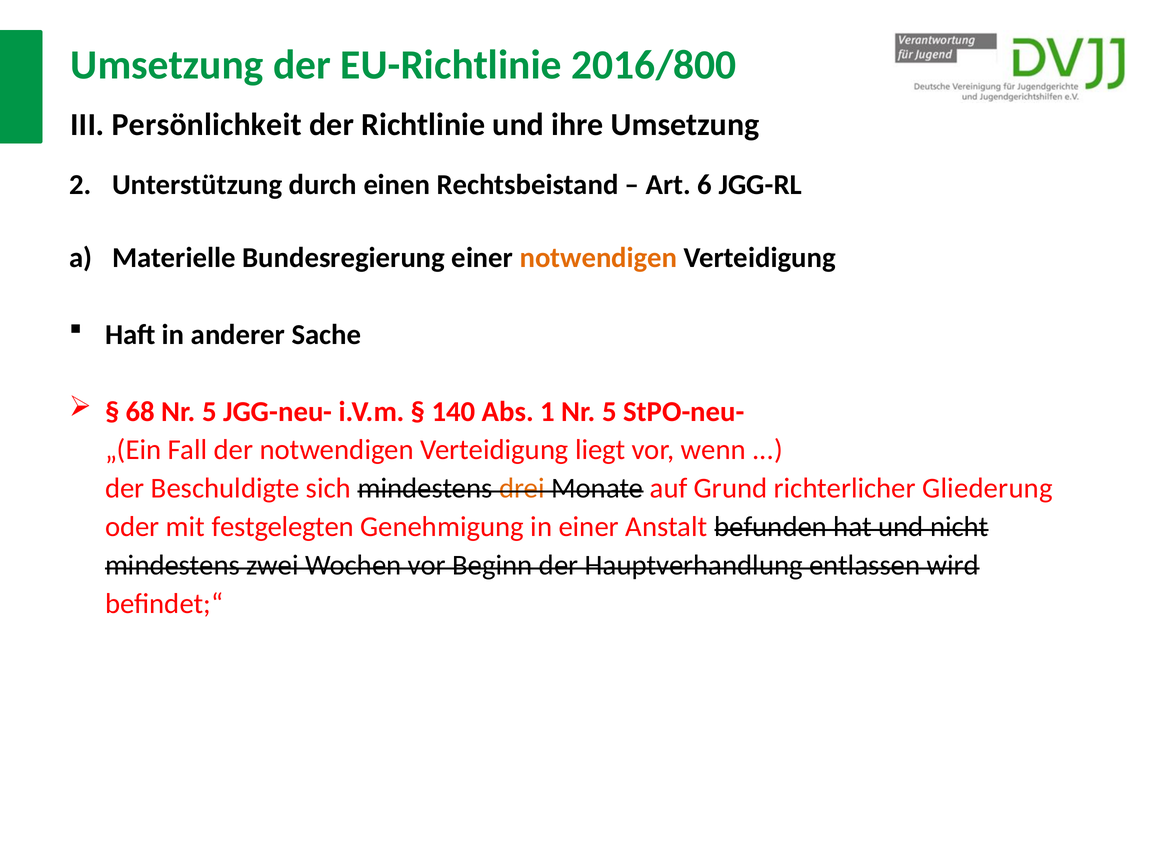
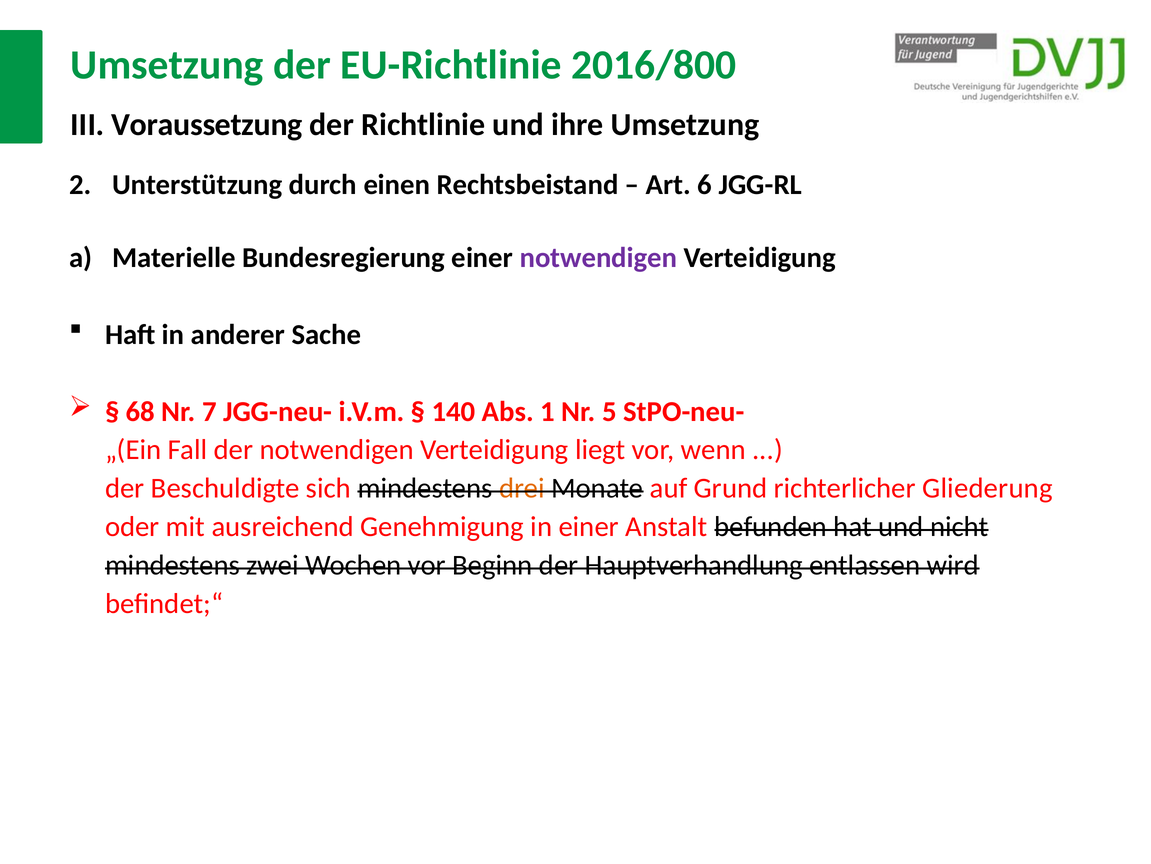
Persönlichkeit: Persönlichkeit -> Voraussetzung
notwendigen at (598, 258) colour: orange -> purple
68 Nr 5: 5 -> 7
festgelegten: festgelegten -> ausreichend
